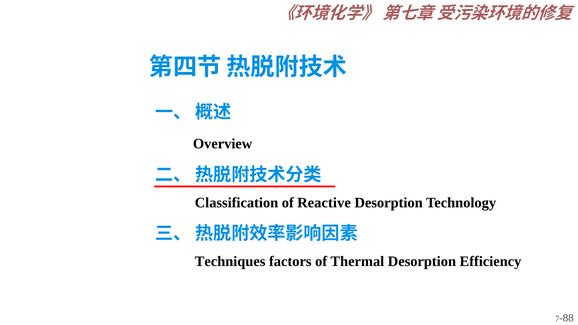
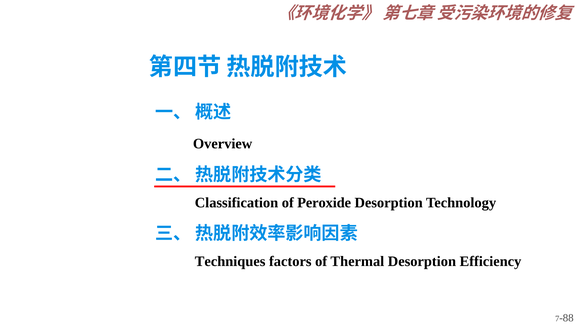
Reactive: Reactive -> Peroxide
